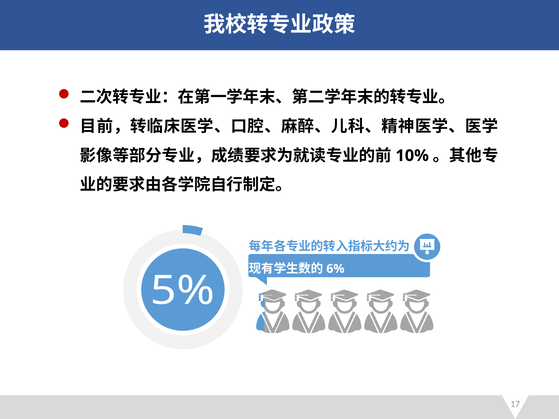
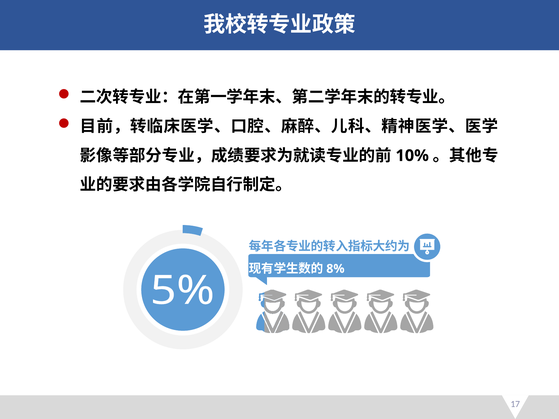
6%: 6% -> 8%
